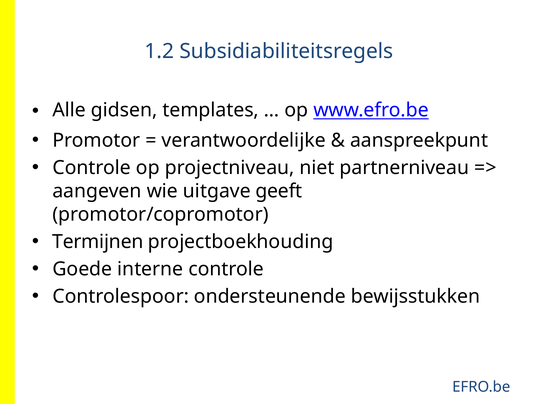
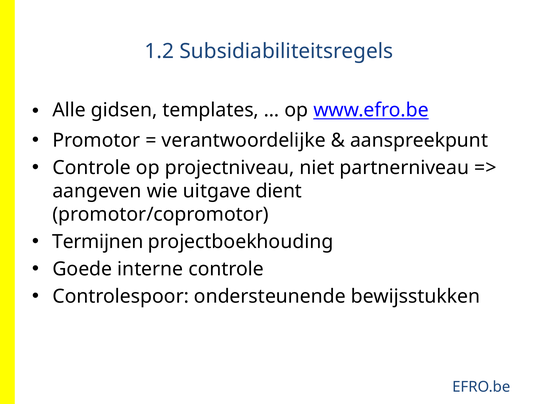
geeft: geeft -> dient
